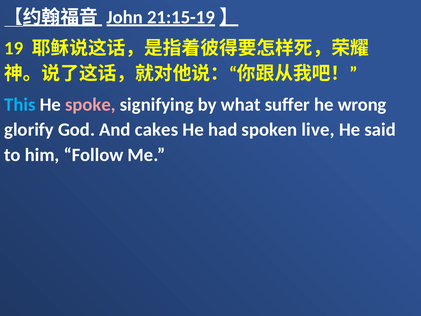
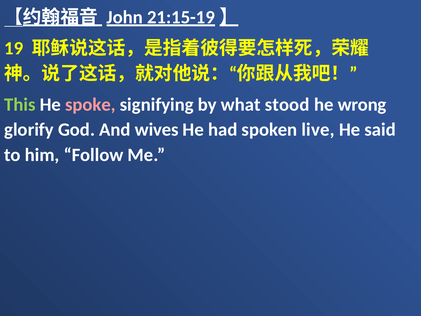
This colour: light blue -> light green
suffer: suffer -> stood
cakes: cakes -> wives
